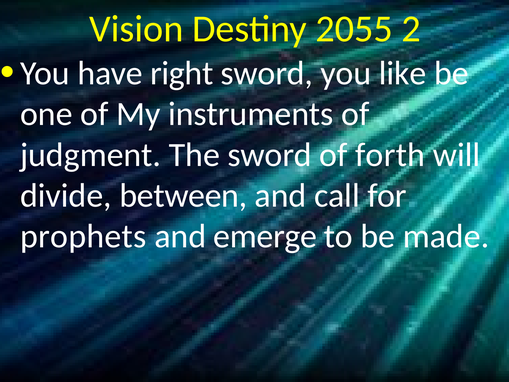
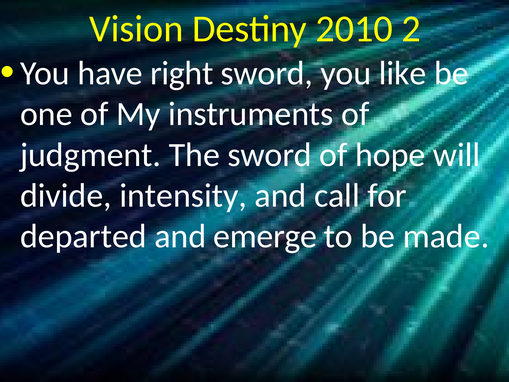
2055: 2055 -> 2010
forth: forth -> hope
between: between -> intensity
prophets: prophets -> departed
